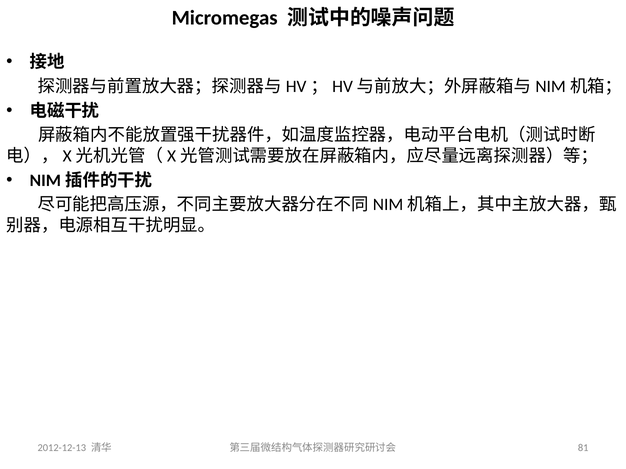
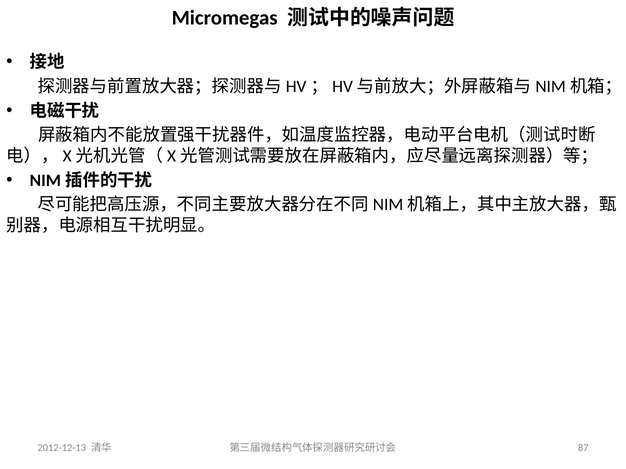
81: 81 -> 87
